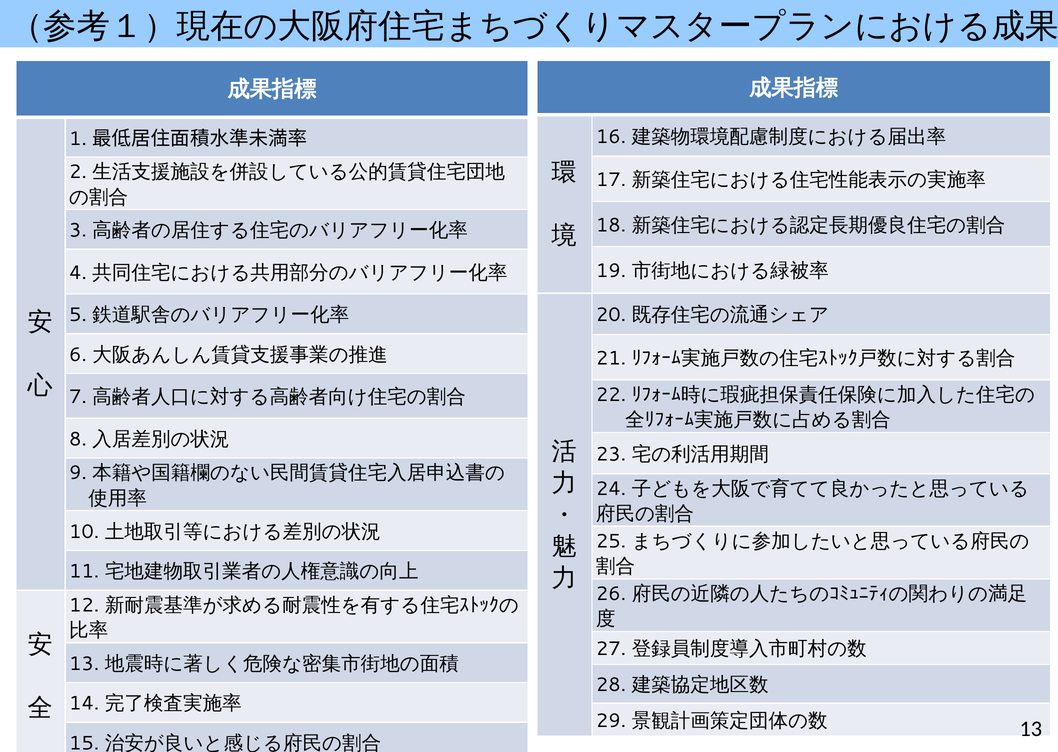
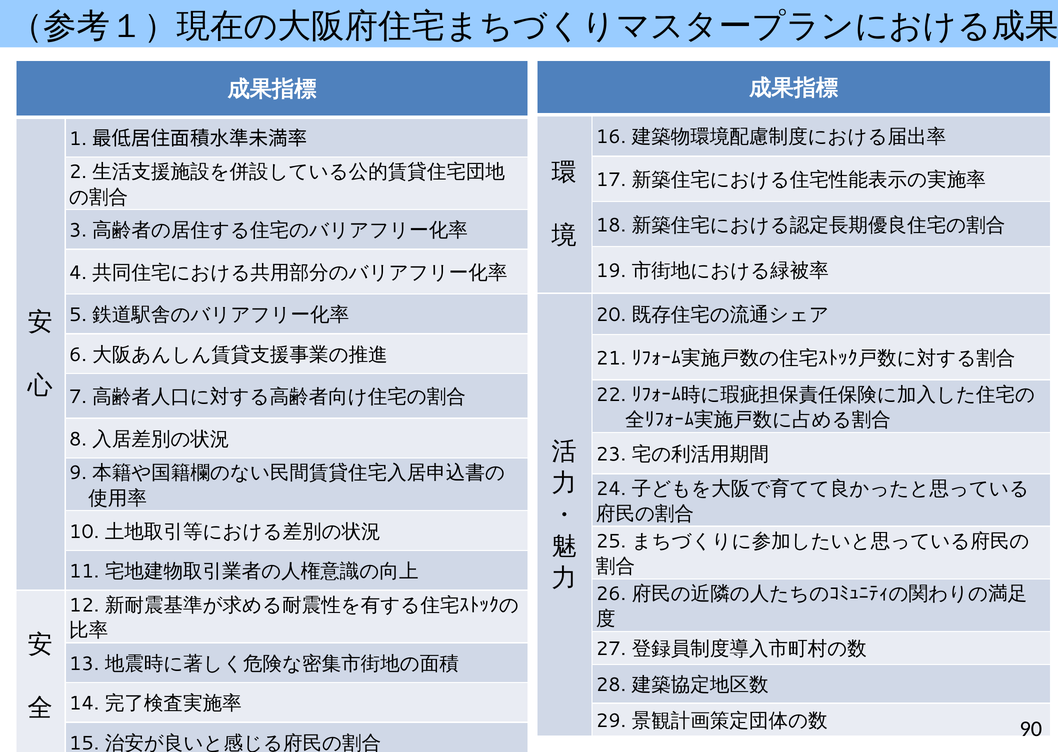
13 at (1031, 729): 13 -> 90
